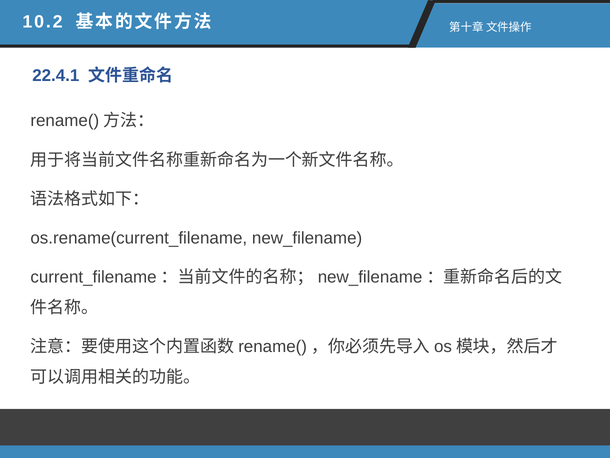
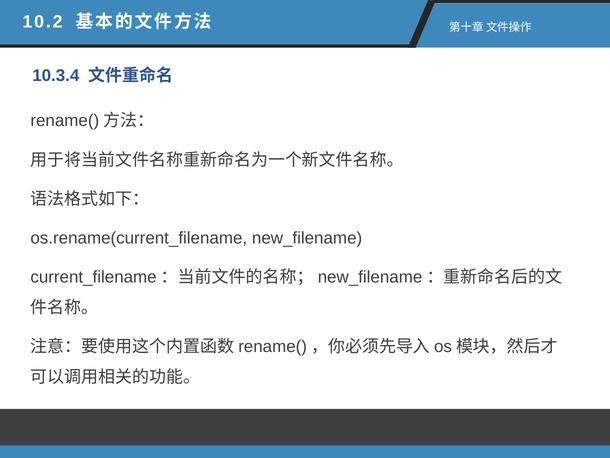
22.4.1: 22.4.1 -> 10.3.4
